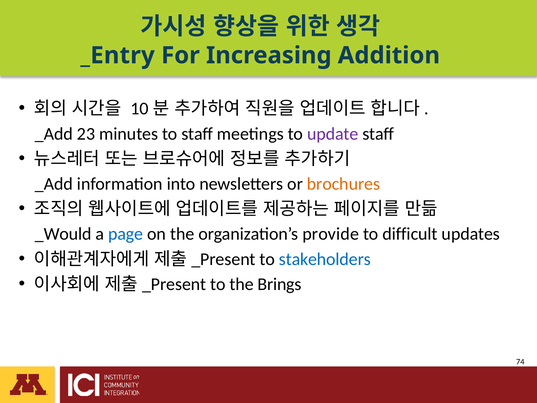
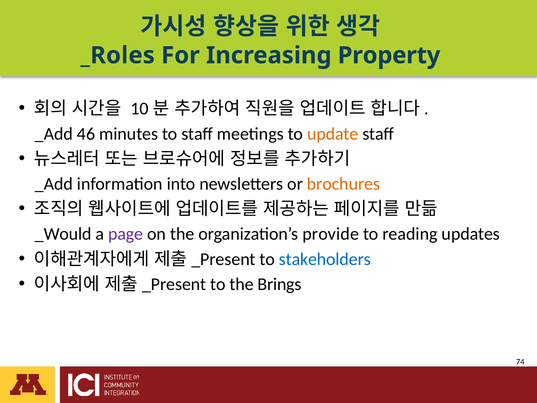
_Entry: _Entry -> _Roles
Addition: Addition -> Property
23: 23 -> 46
update colour: purple -> orange
page colour: blue -> purple
difficult: difficult -> reading
